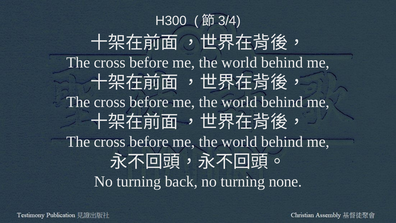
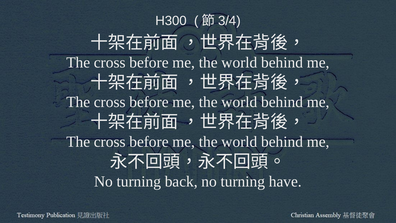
none: none -> have
